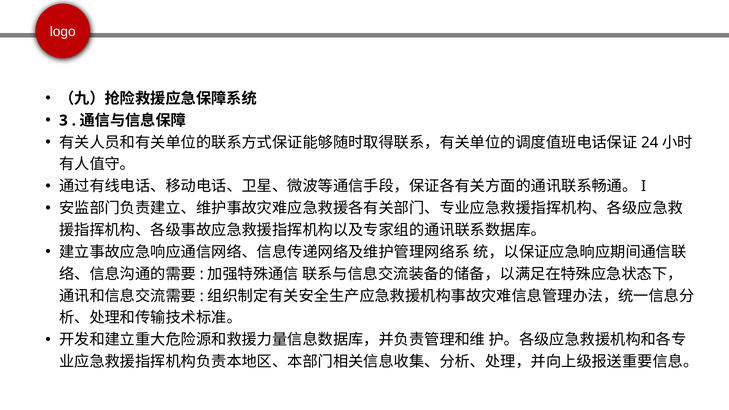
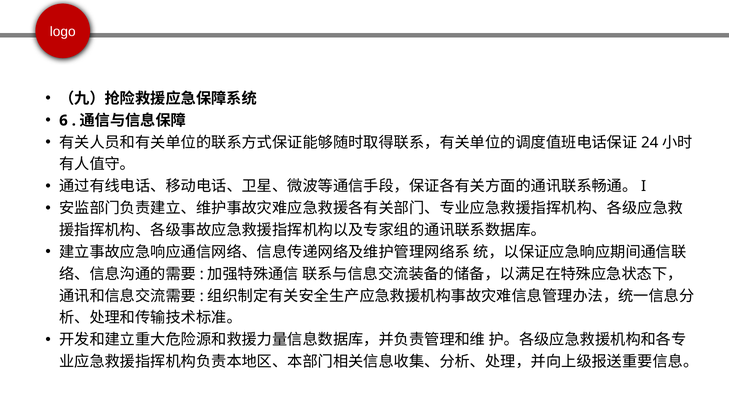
3: 3 -> 6
